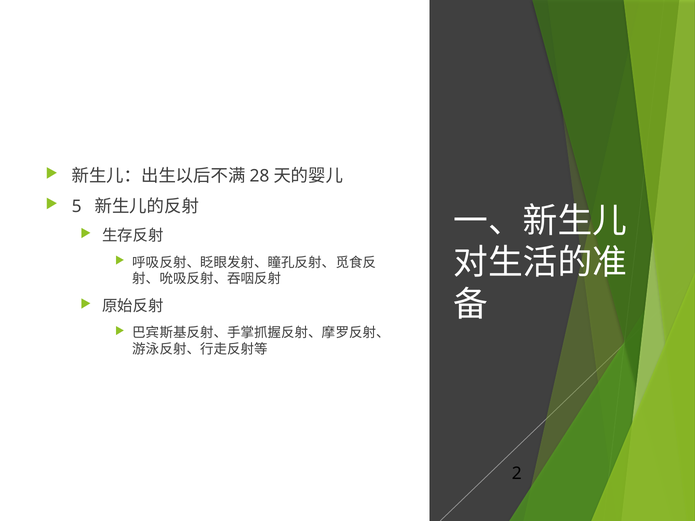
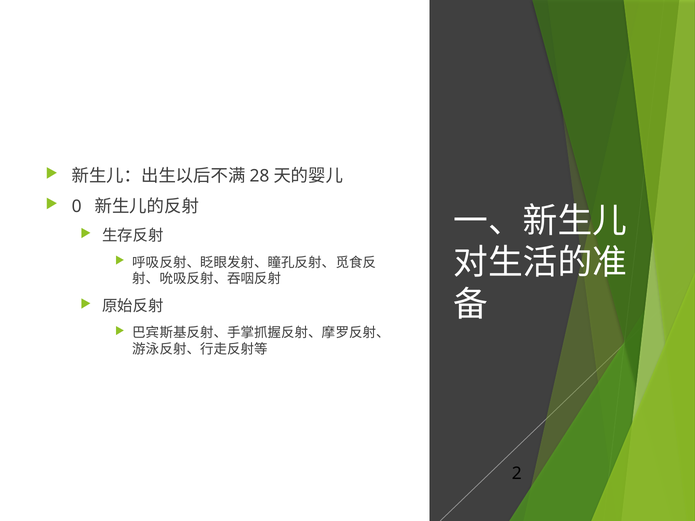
5: 5 -> 0
